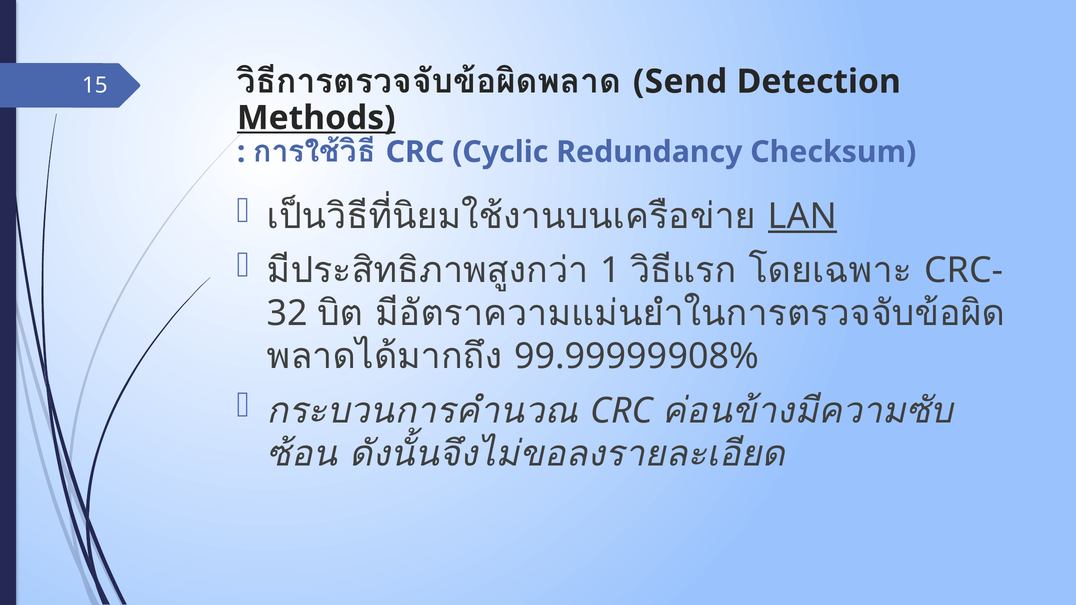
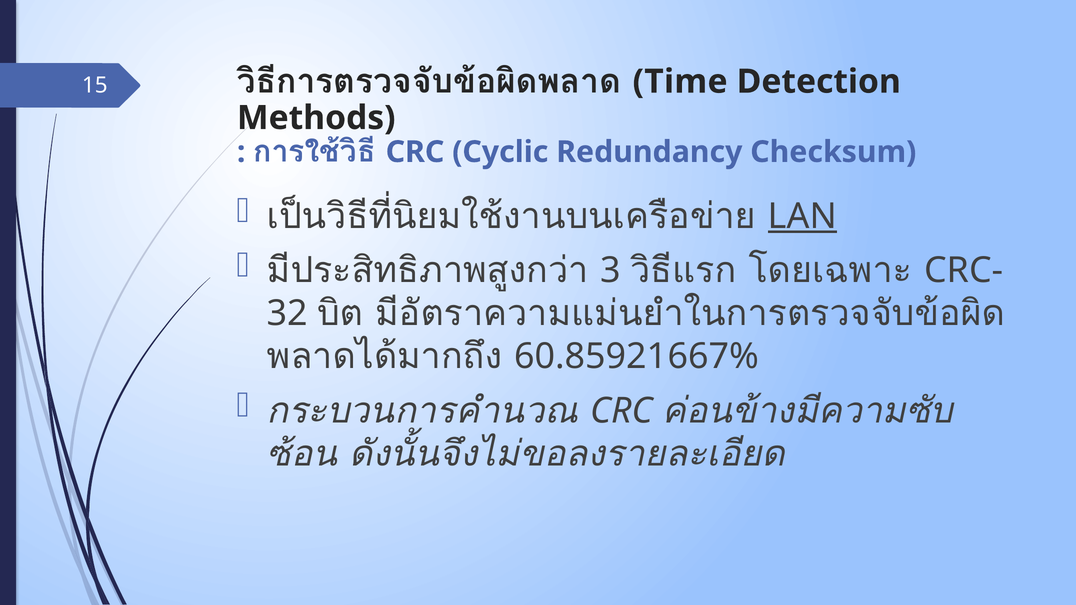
Send: Send -> Time
Methods underline: present -> none
1: 1 -> 3
99.99999908%: 99.99999908% -> 60.85921667%
